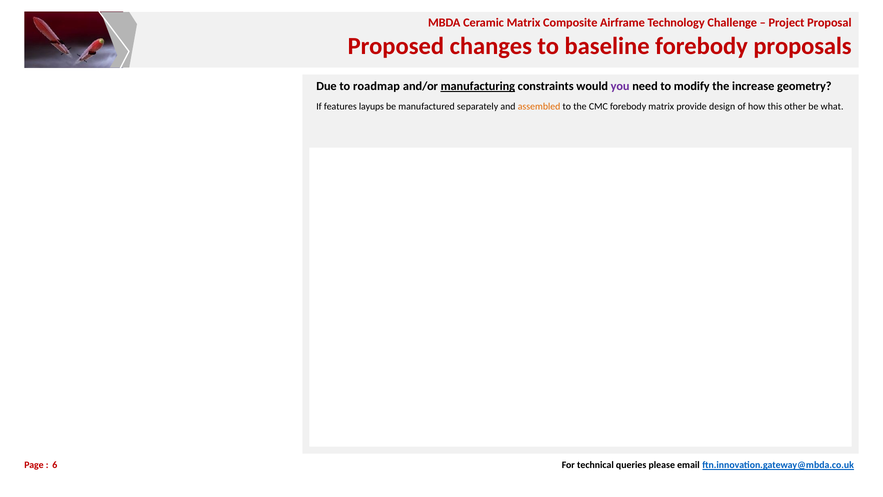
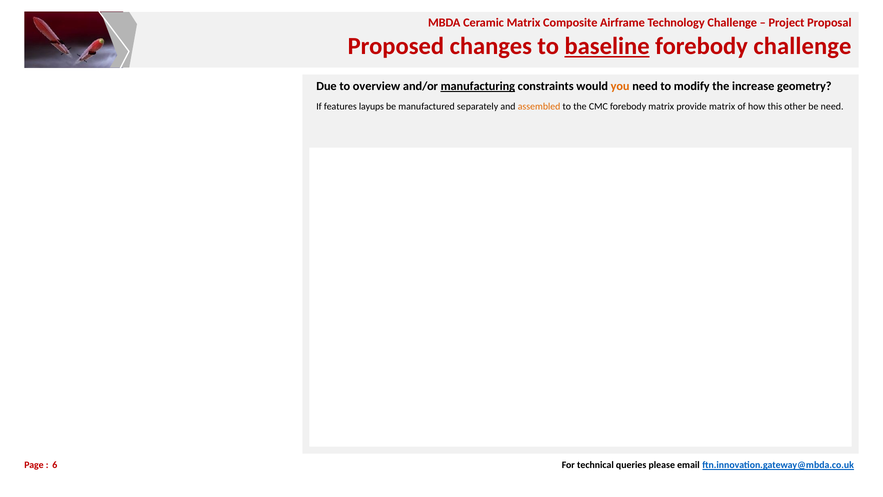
baseline underline: none -> present
forebody proposals: proposals -> challenge
roadmap: roadmap -> overview
you colour: purple -> orange
provide design: design -> matrix
be what: what -> need
